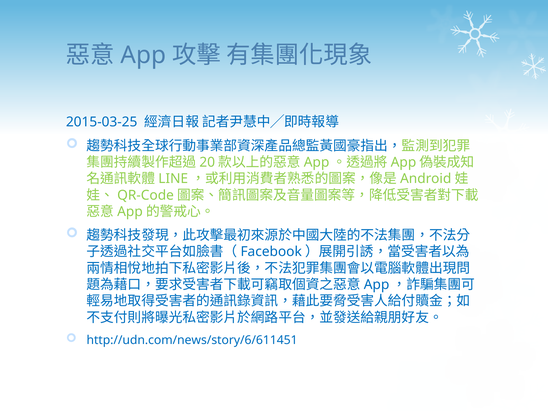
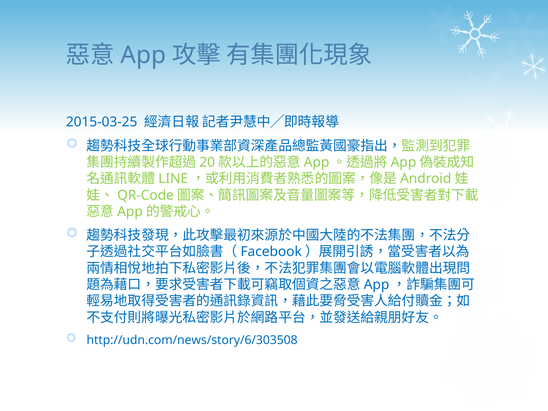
http://udn.com/news/story/6/611451: http://udn.com/news/story/6/611451 -> http://udn.com/news/story/6/303508
